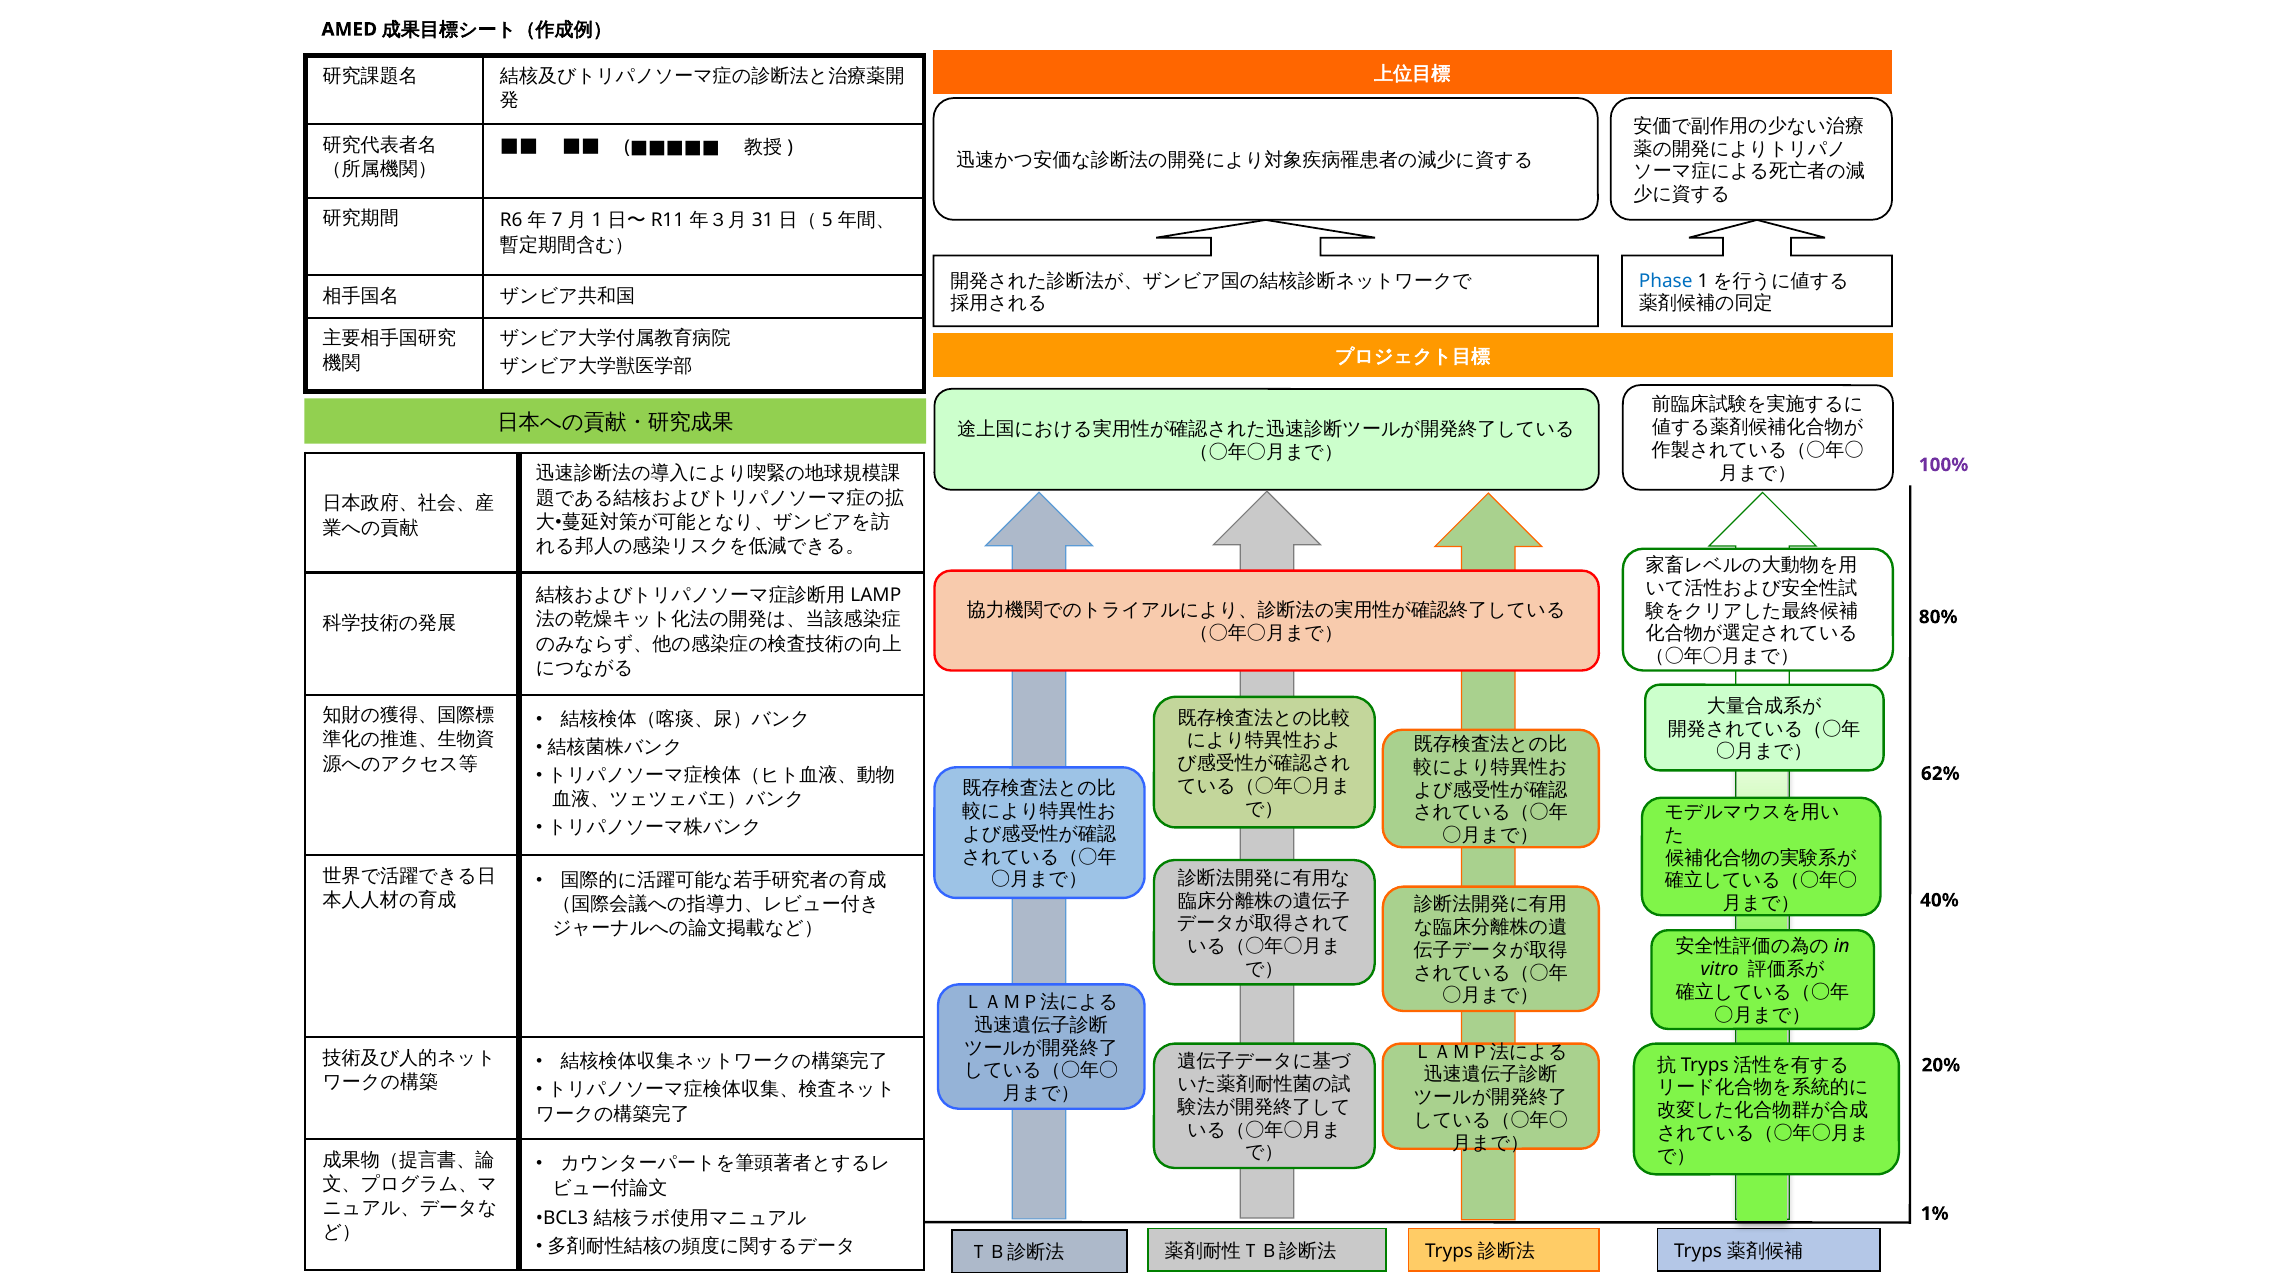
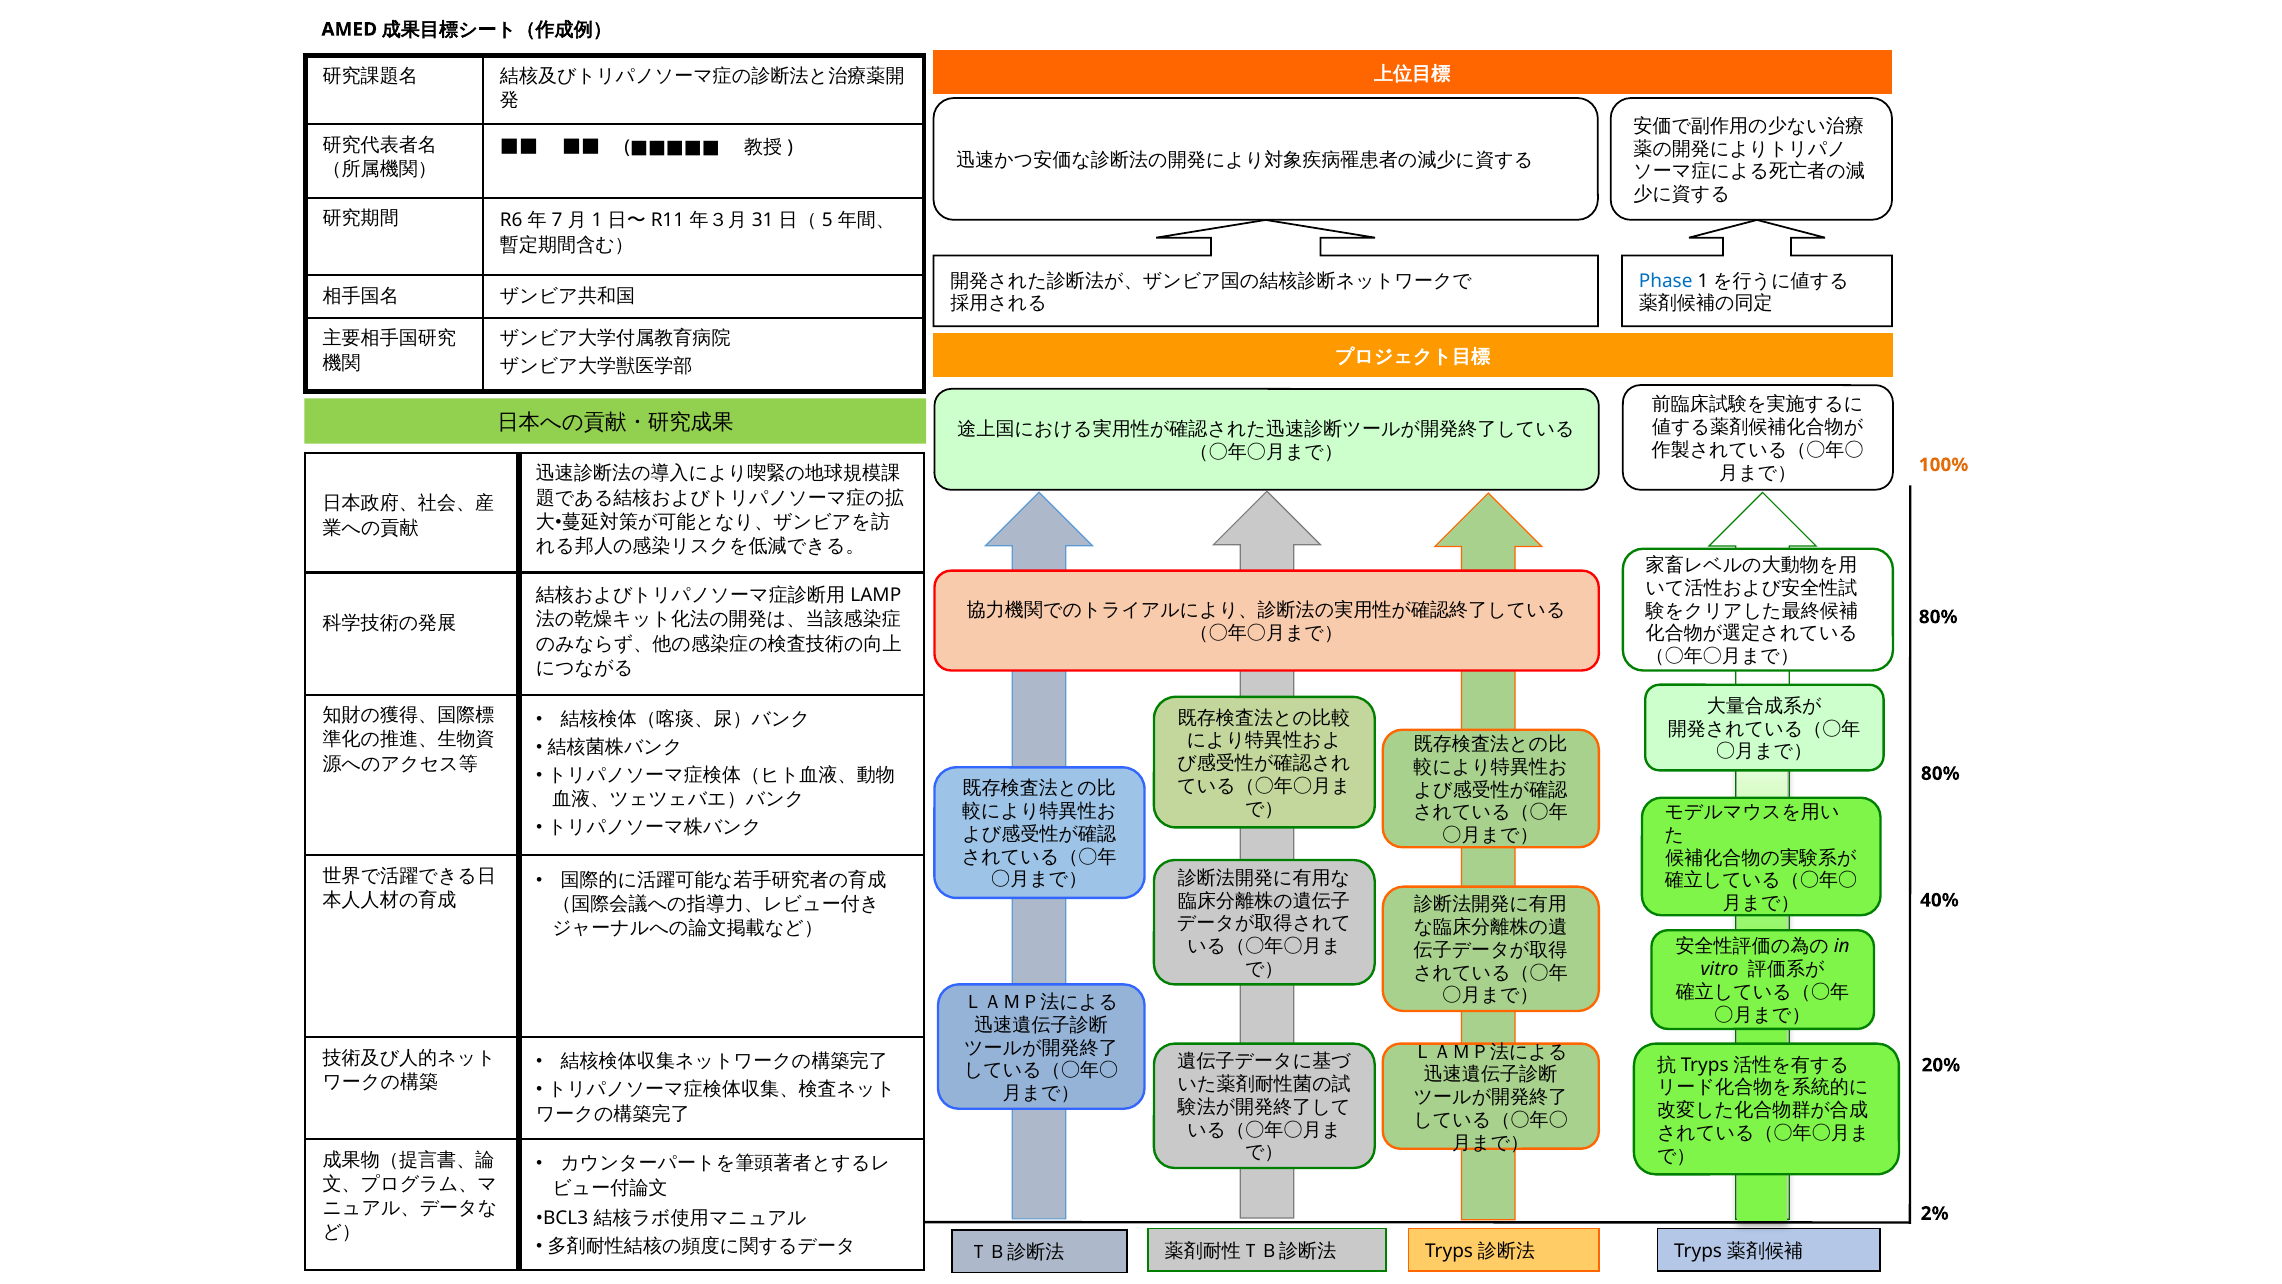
100% colour: purple -> orange
62% at (1940, 773): 62% -> 80%
1%: 1% -> 2%
